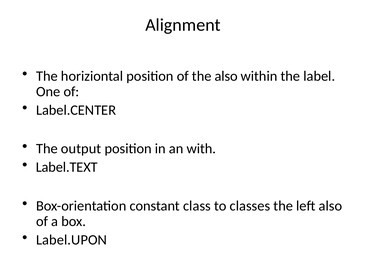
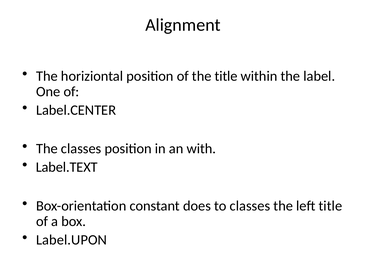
the also: also -> title
The output: output -> classes
class: class -> does
left also: also -> title
